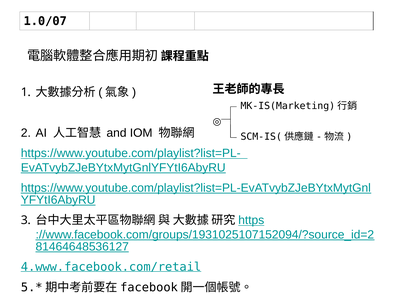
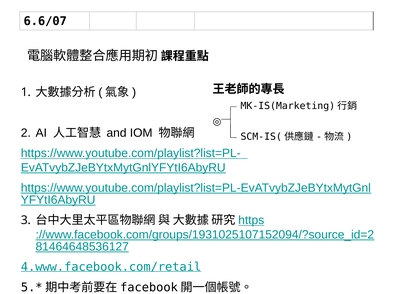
1.0/07: 1.0/07 -> 6.6/07
